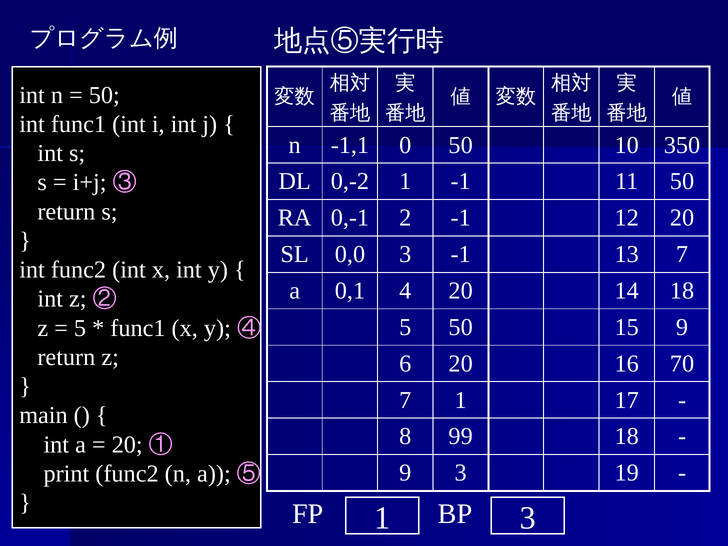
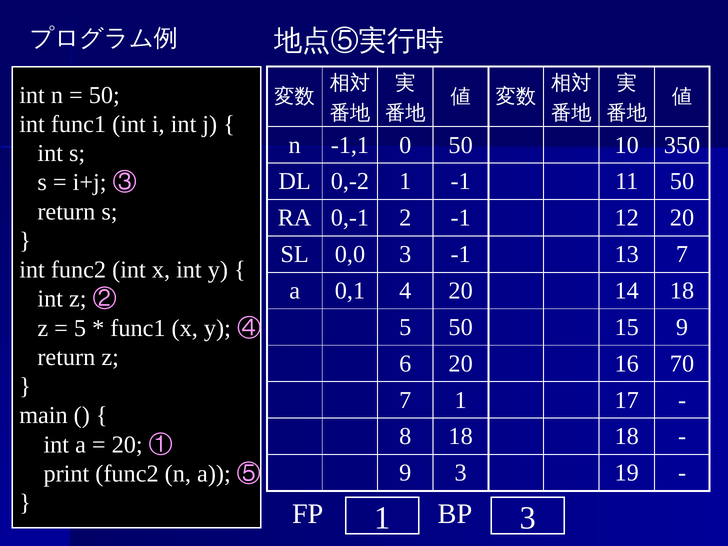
8 99: 99 -> 18
